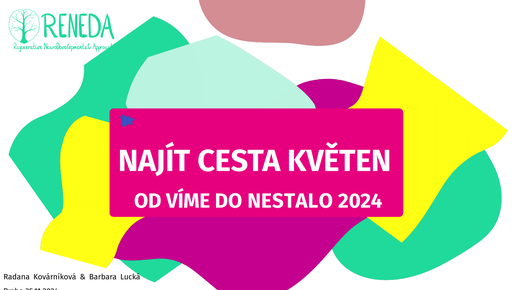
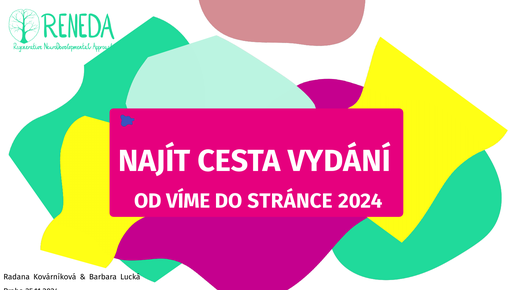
KVĚTEN: KVĚTEN -> VYDÁNÍ
NESTALO: NESTALO -> STRÁNCE
